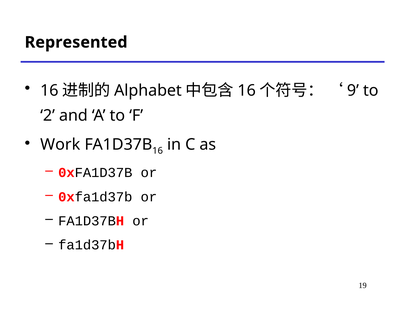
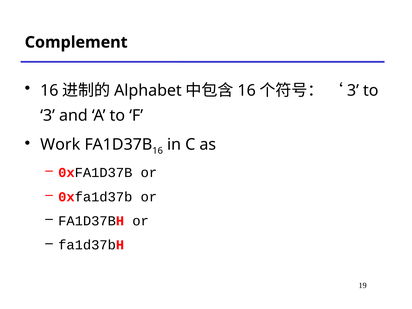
Represented: Represented -> Complement
9 at (353, 91): 9 -> 3
2 at (48, 116): 2 -> 3
